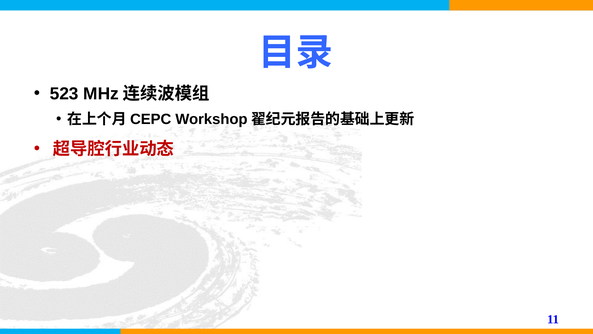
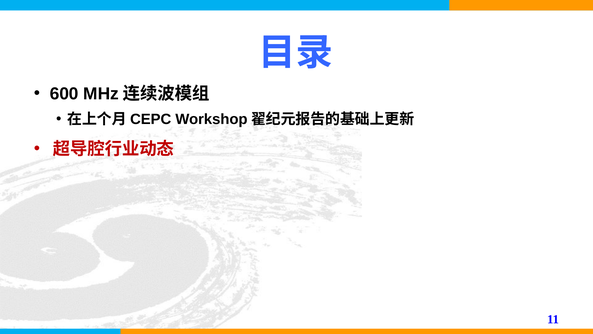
523: 523 -> 600
